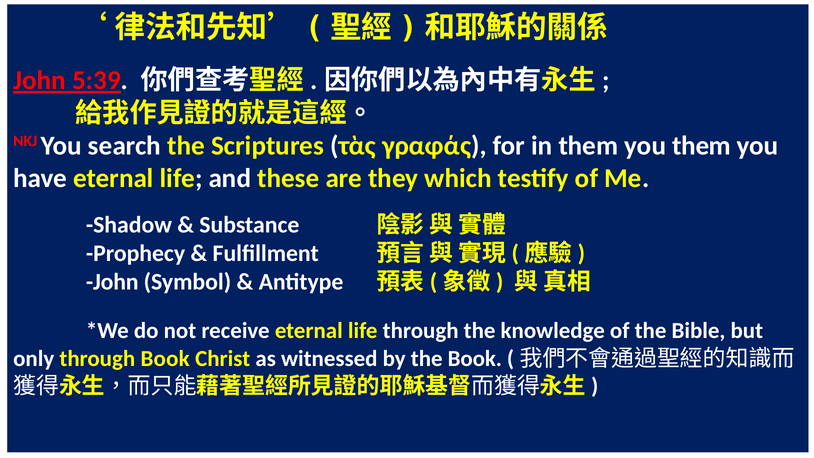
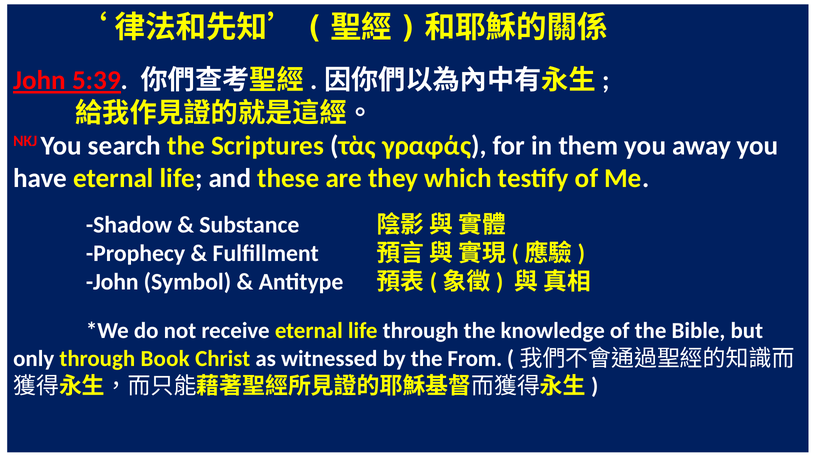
you them: them -> away
the Book: Book -> From
